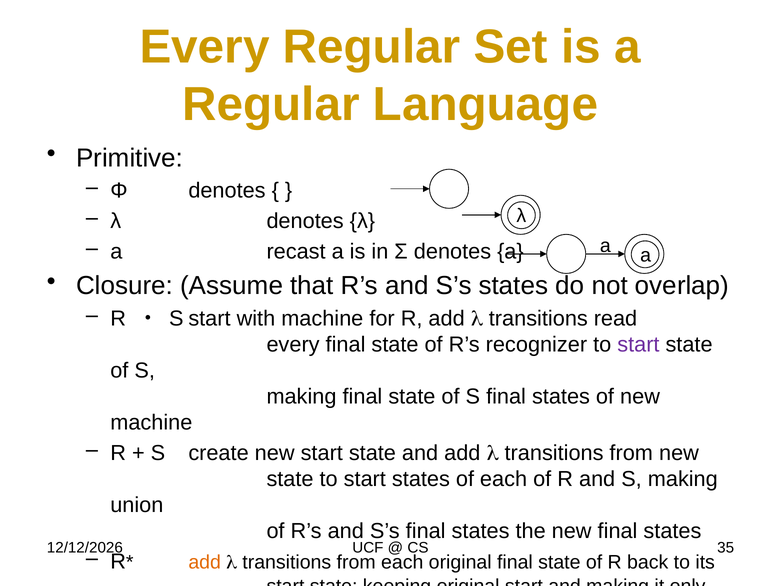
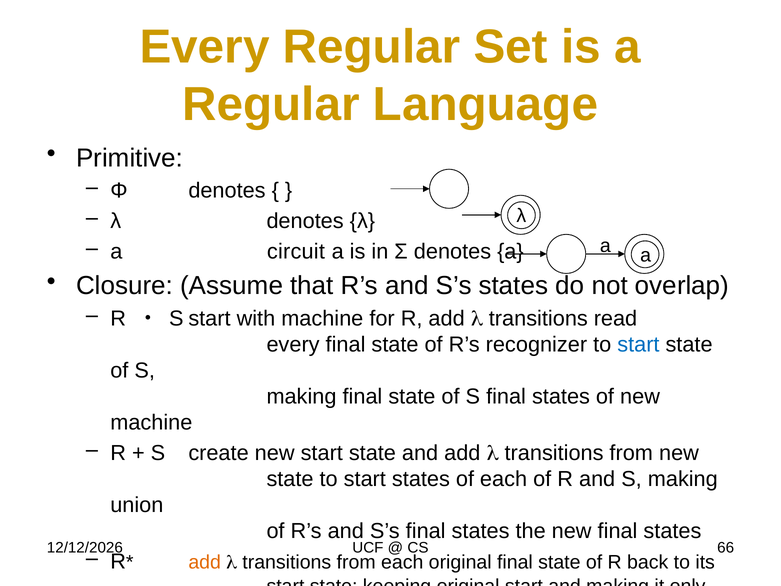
recast: recast -> circuit
start at (638, 344) colour: purple -> blue
35: 35 -> 66
